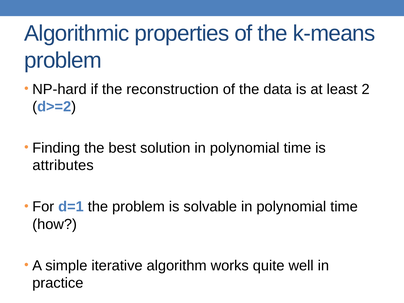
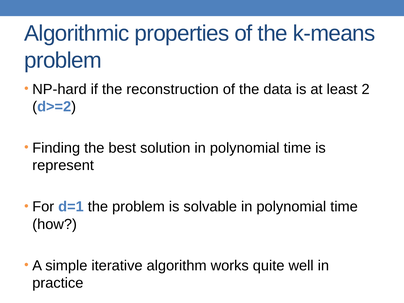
attributes: attributes -> represent
